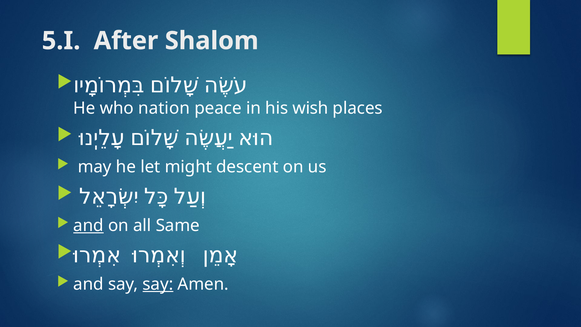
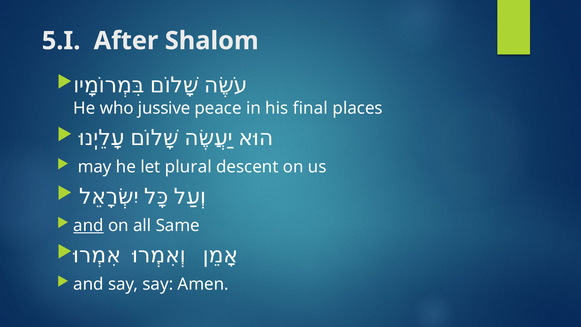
nation: nation -> jussive
wish: wish -> final
might: might -> plural
say at (158, 284) underline: present -> none
